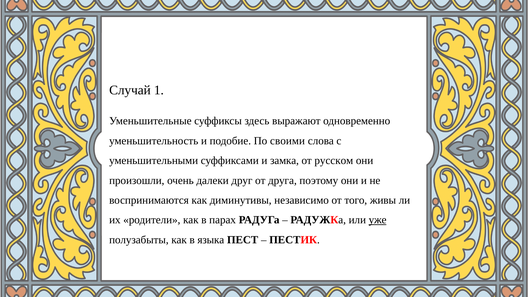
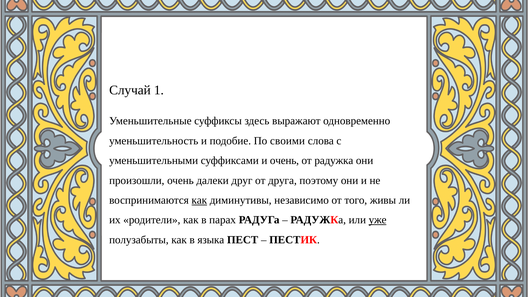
и замка: замка -> очень
от русском: русском -> радужка
как at (199, 200) underline: none -> present
